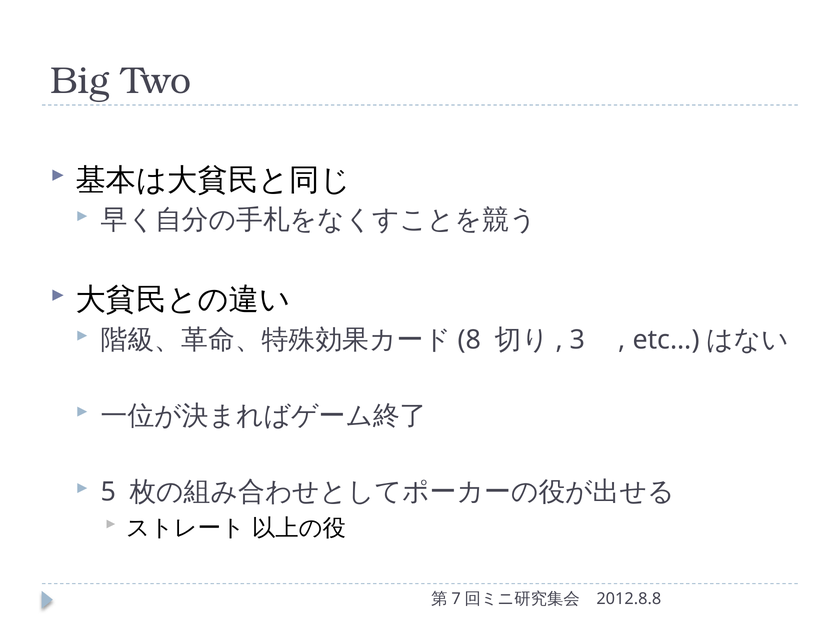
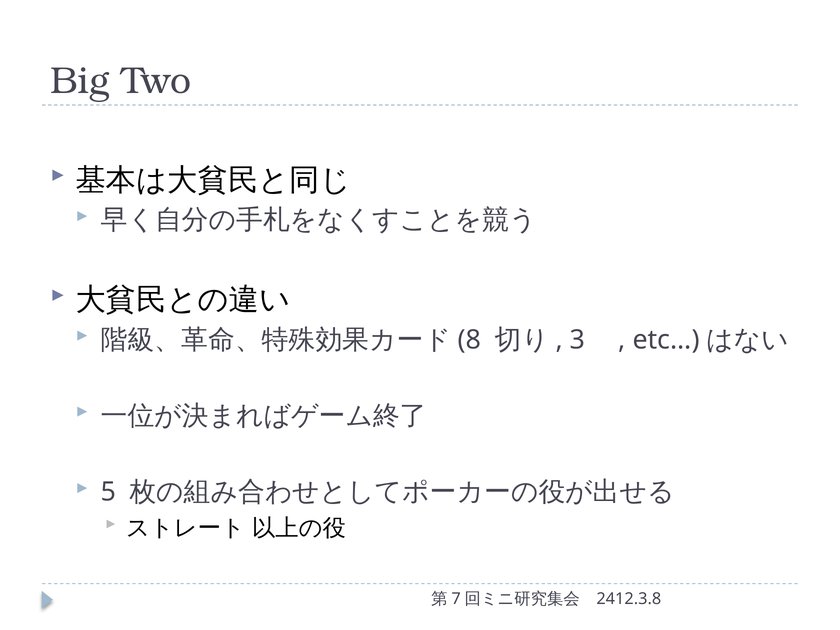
2012.8.8: 2012.8.8 -> 2412.3.8
